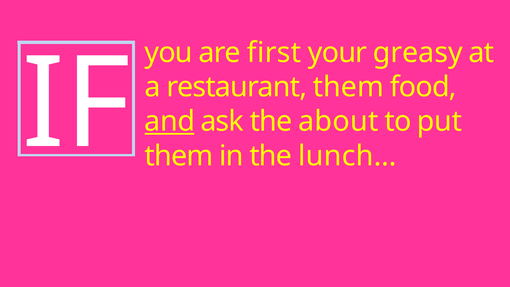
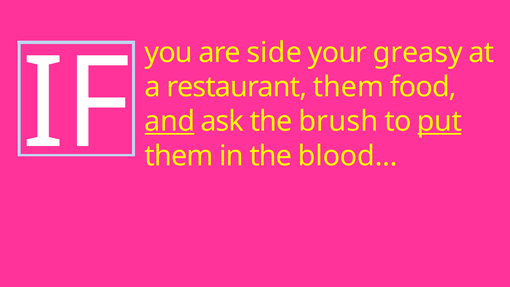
first: first -> side
about: about -> brush
put underline: none -> present
lunch…: lunch… -> blood…
